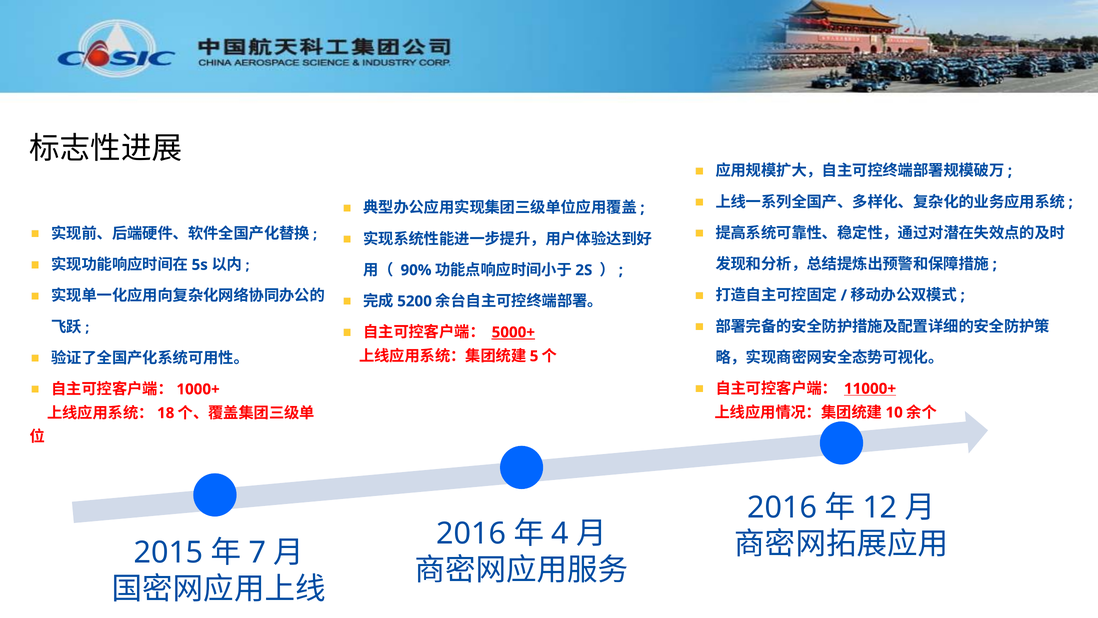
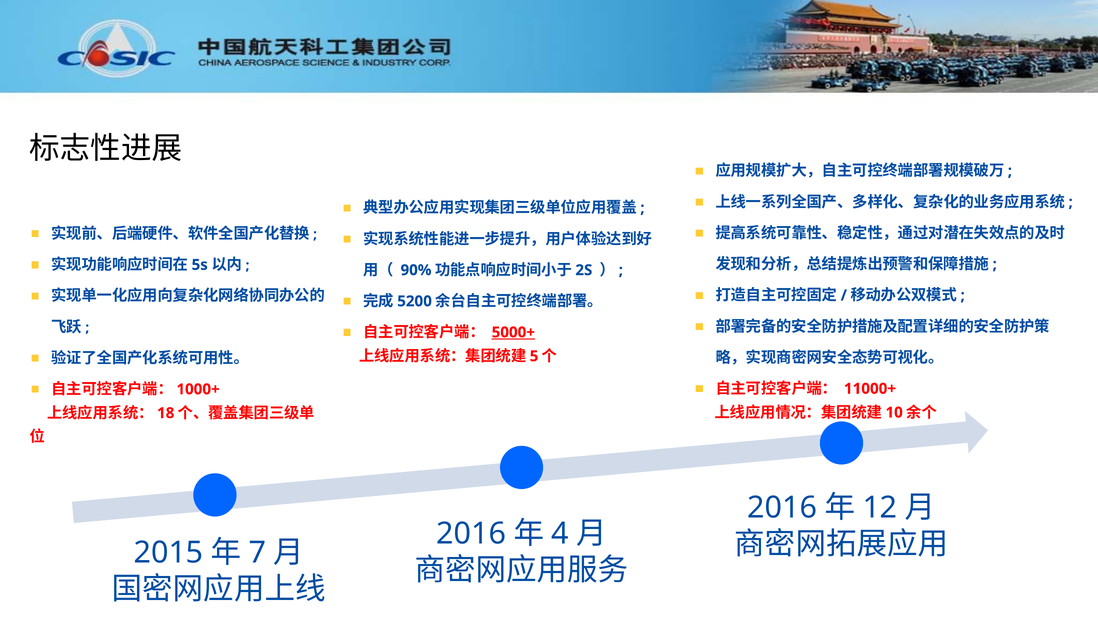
11000+ underline: present -> none
